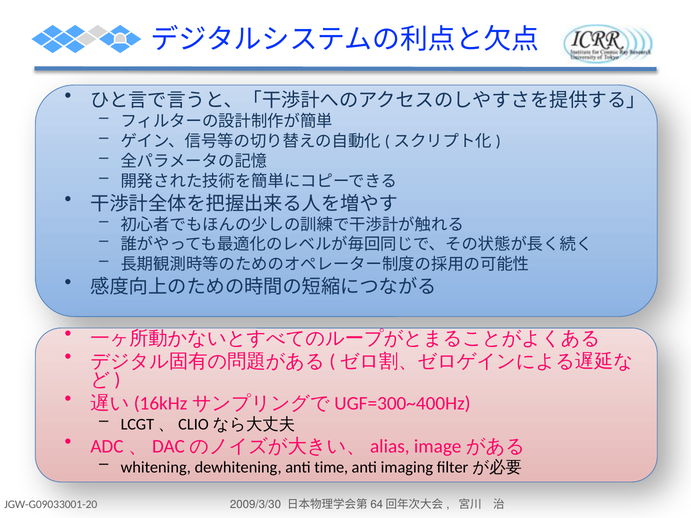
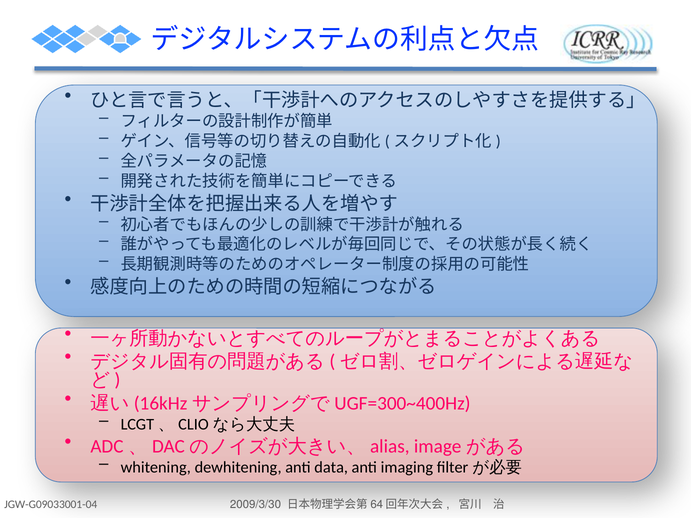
time: time -> data
JGW-G09033001-20: JGW-G09033001-20 -> JGW-G09033001-04
